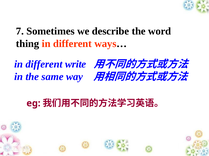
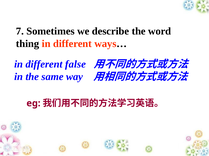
write: write -> false
